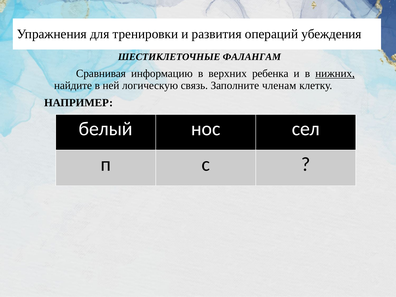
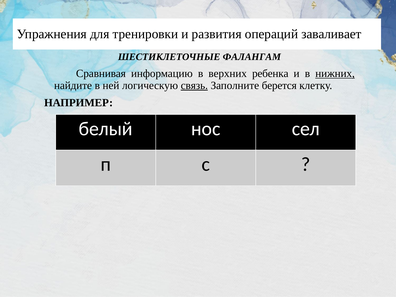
убеждения: убеждения -> заваливает
связь underline: none -> present
членам: членам -> берется
